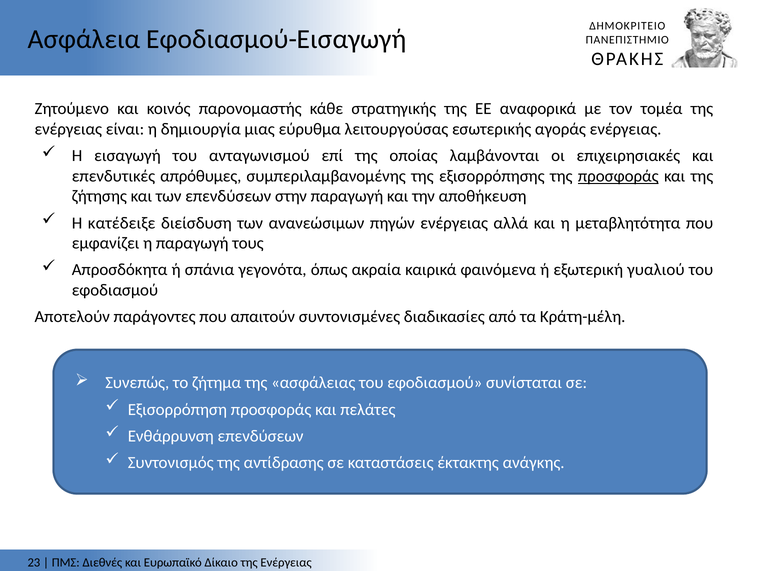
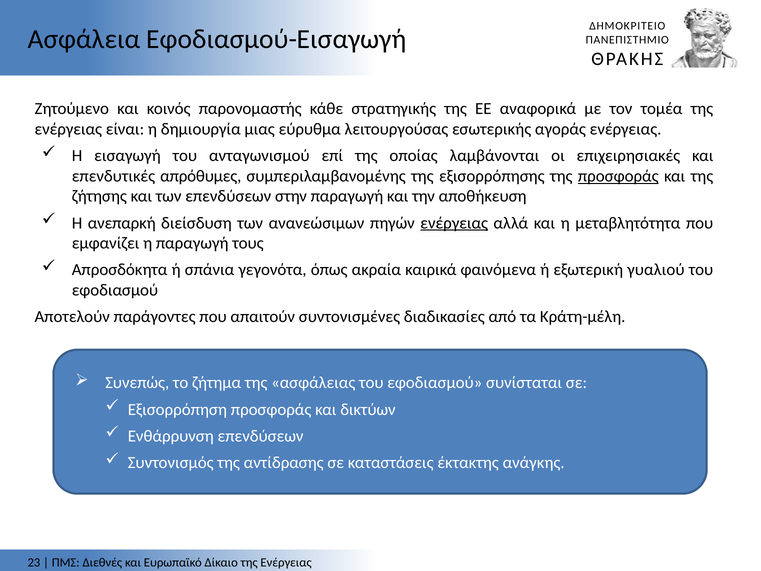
κατέδειξε: κατέδειξε -> ανεπαρκή
ενέργειας at (454, 223) underline: none -> present
πελάτες: πελάτες -> δικτύων
